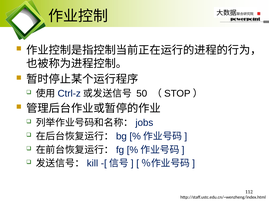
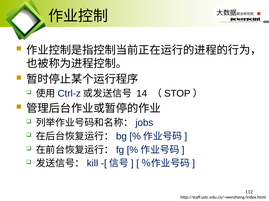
50: 50 -> 14
